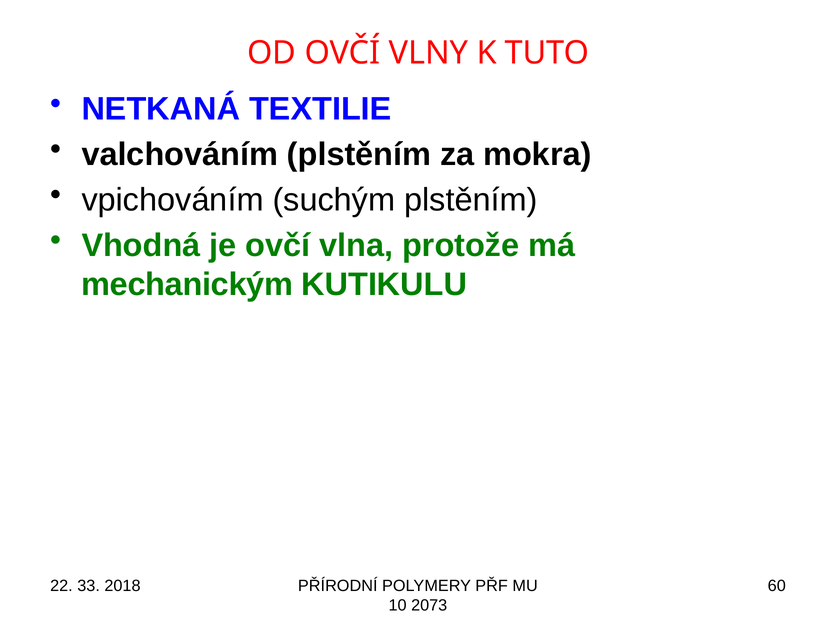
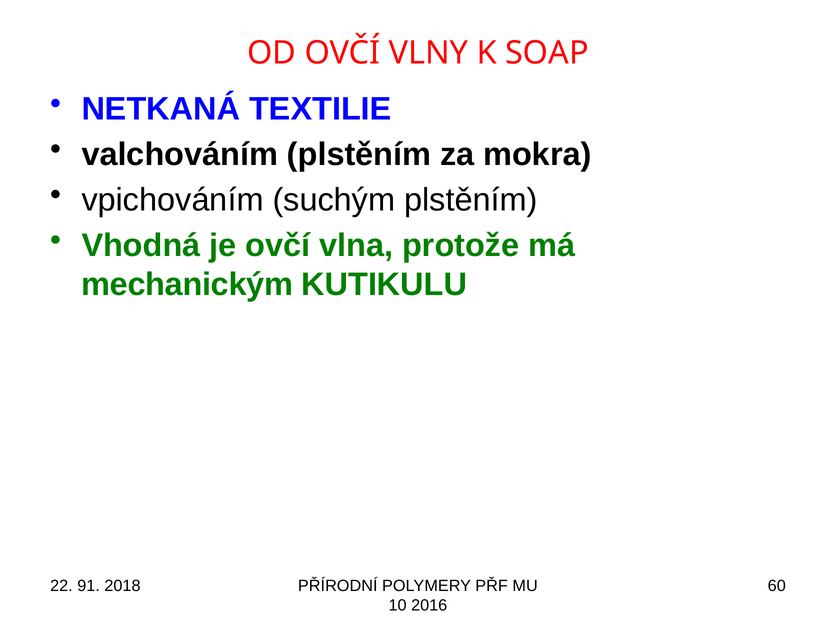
TUTO: TUTO -> SOAP
33: 33 -> 91
2073: 2073 -> 2016
